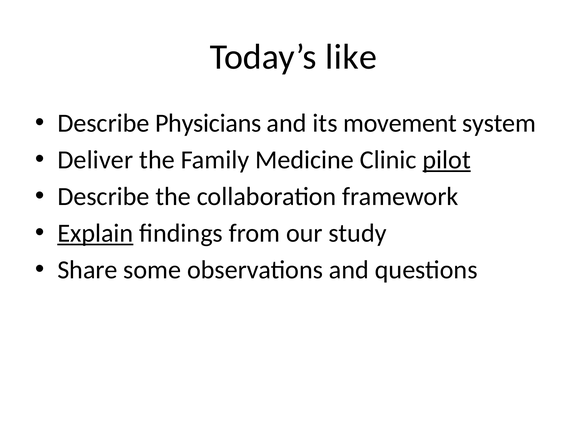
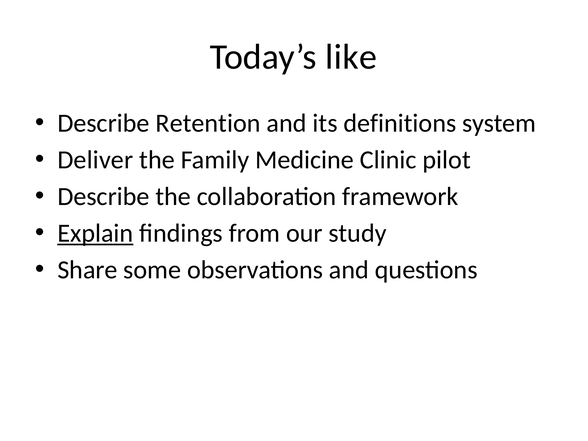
Physicians: Physicians -> Retention
movement: movement -> definitions
pilot underline: present -> none
